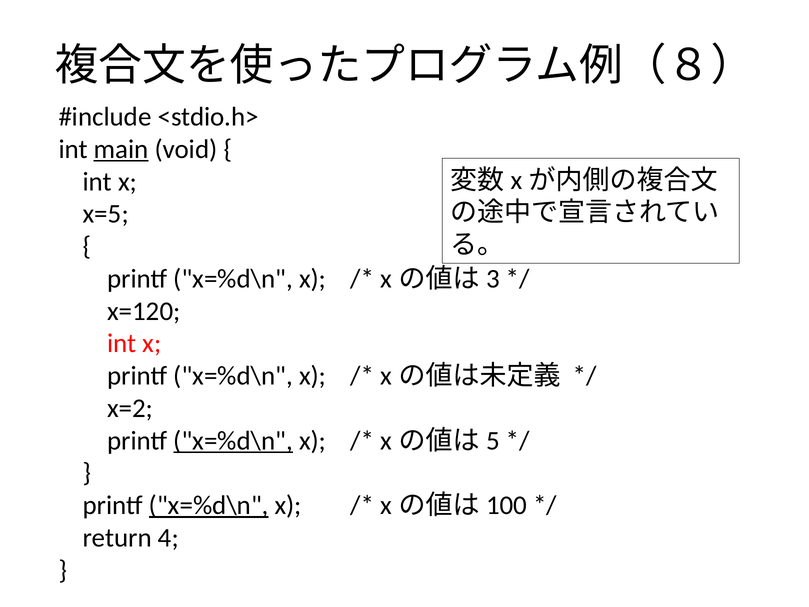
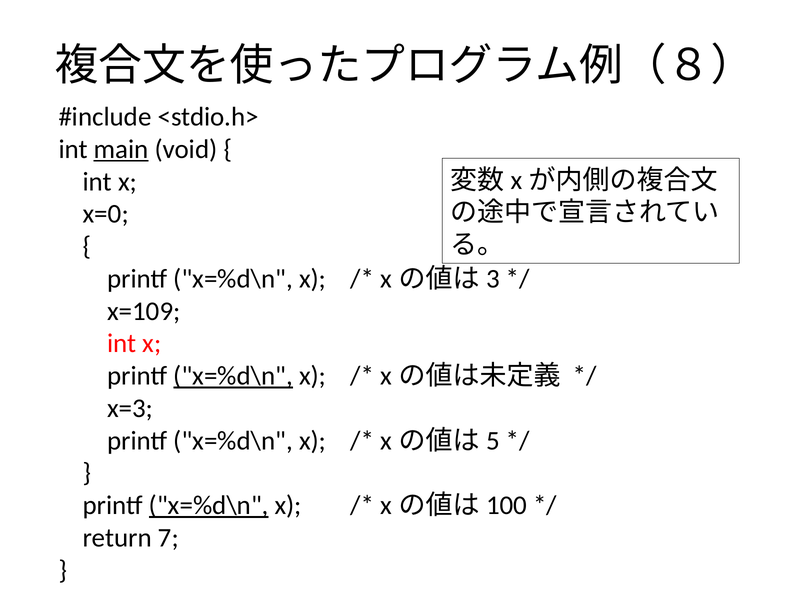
x=5: x=5 -> x=0
x=120: x=120 -> x=109
x=%d\n at (233, 376) underline: none -> present
x=2: x=2 -> x=3
x=%d\n at (233, 440) underline: present -> none
4: 4 -> 7
